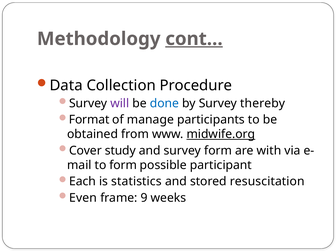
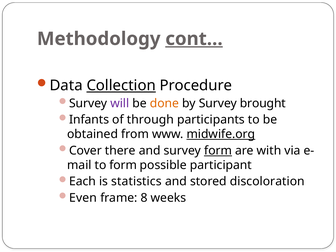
Collection underline: none -> present
done colour: blue -> orange
thereby: thereby -> brought
Format: Format -> Infants
manage: manage -> through
study: study -> there
form at (218, 151) underline: none -> present
resuscitation: resuscitation -> discoloration
9: 9 -> 8
